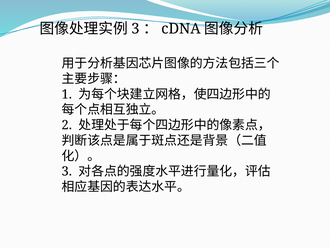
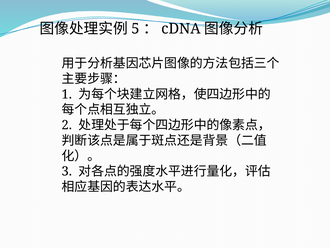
3 at (135, 29): 3 -> 5
